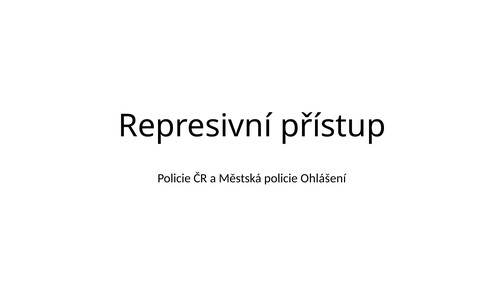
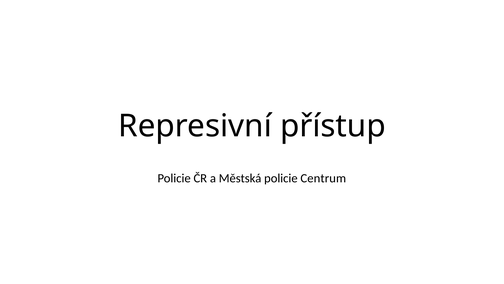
Ohlášení: Ohlášení -> Centrum
